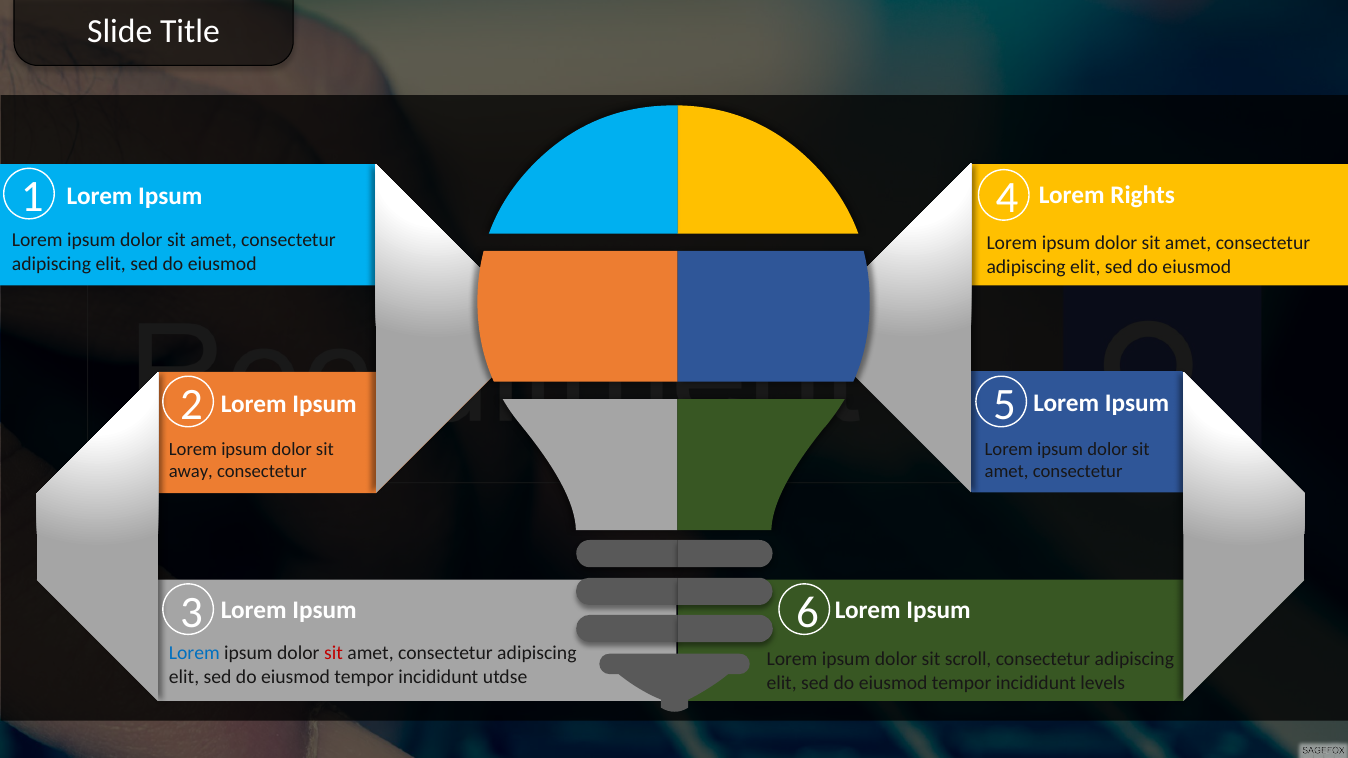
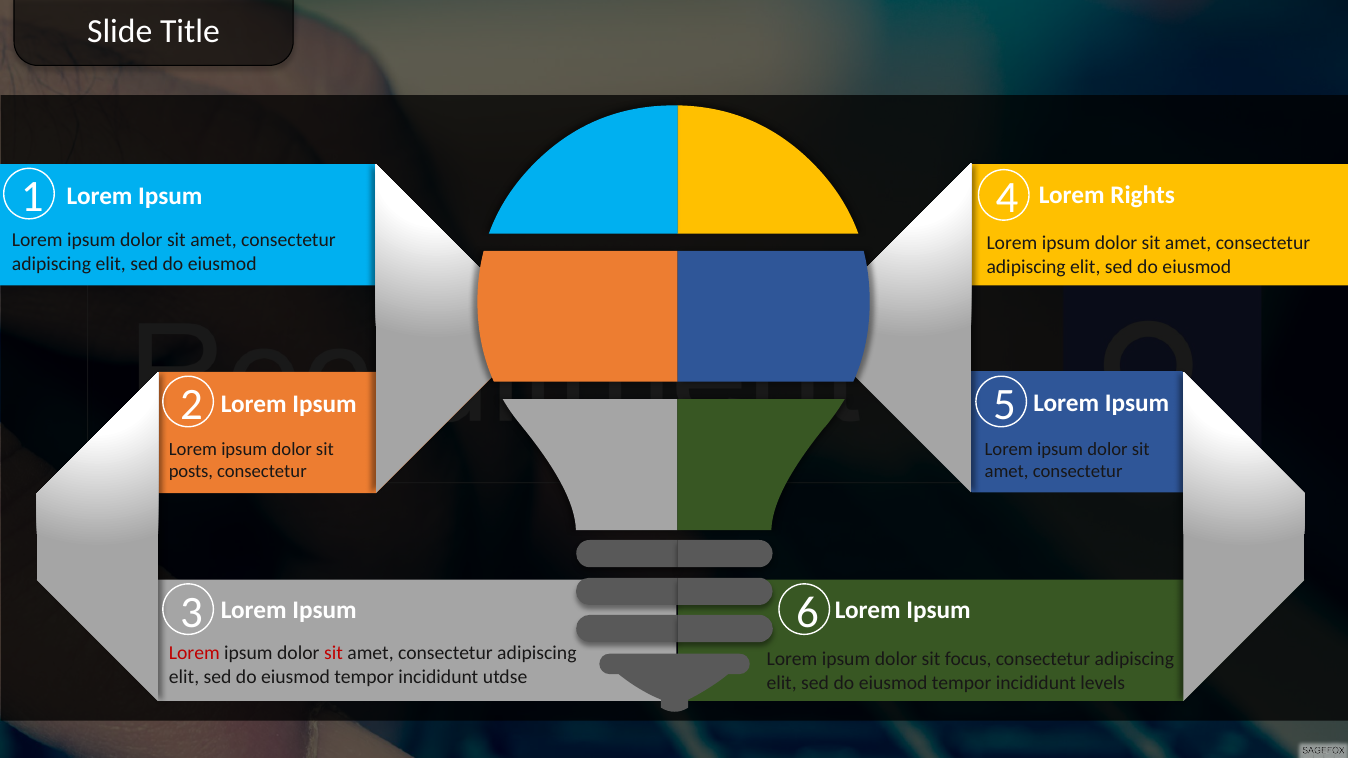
away: away -> posts
Lorem at (194, 654) colour: blue -> red
scroll: scroll -> focus
